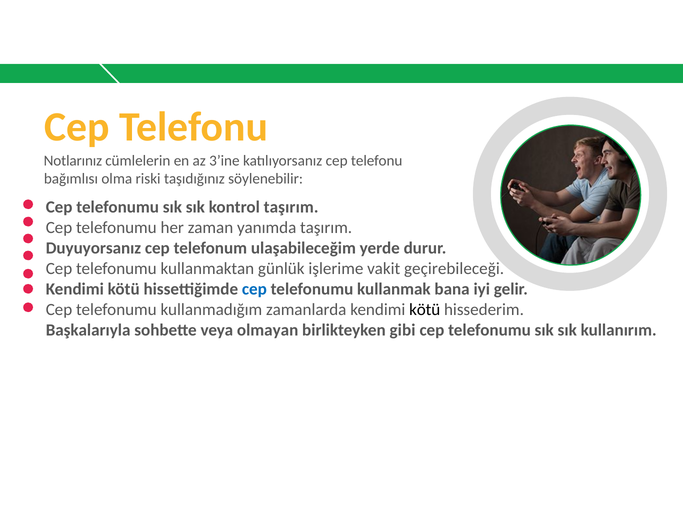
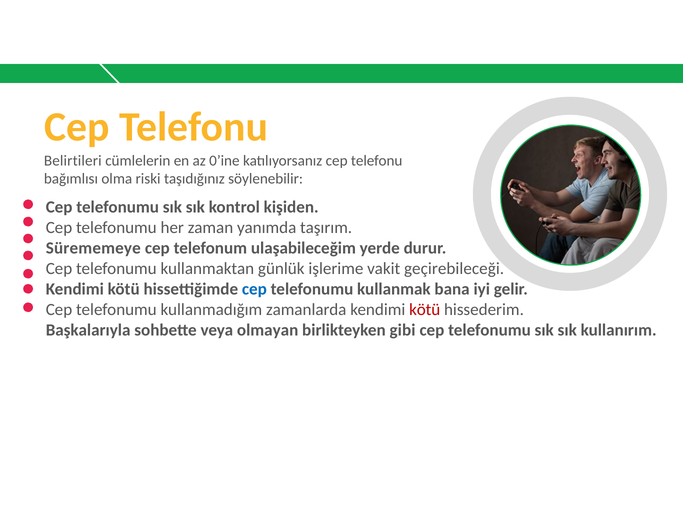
Notlarınız: Notlarınız -> Belirtileri
3’ine: 3’ine -> 0’ine
kontrol taşırım: taşırım -> kişiden
Duyuyorsanız: Duyuyorsanız -> Sürememeye
kötü at (425, 310) colour: black -> red
